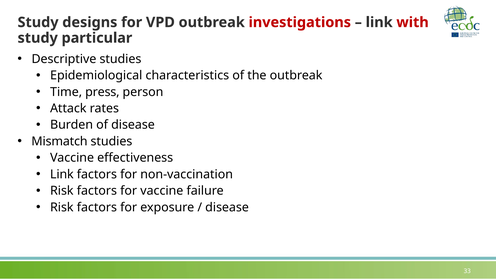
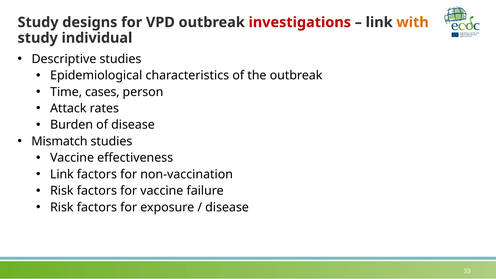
with colour: red -> orange
particular: particular -> individual
press: press -> cases
